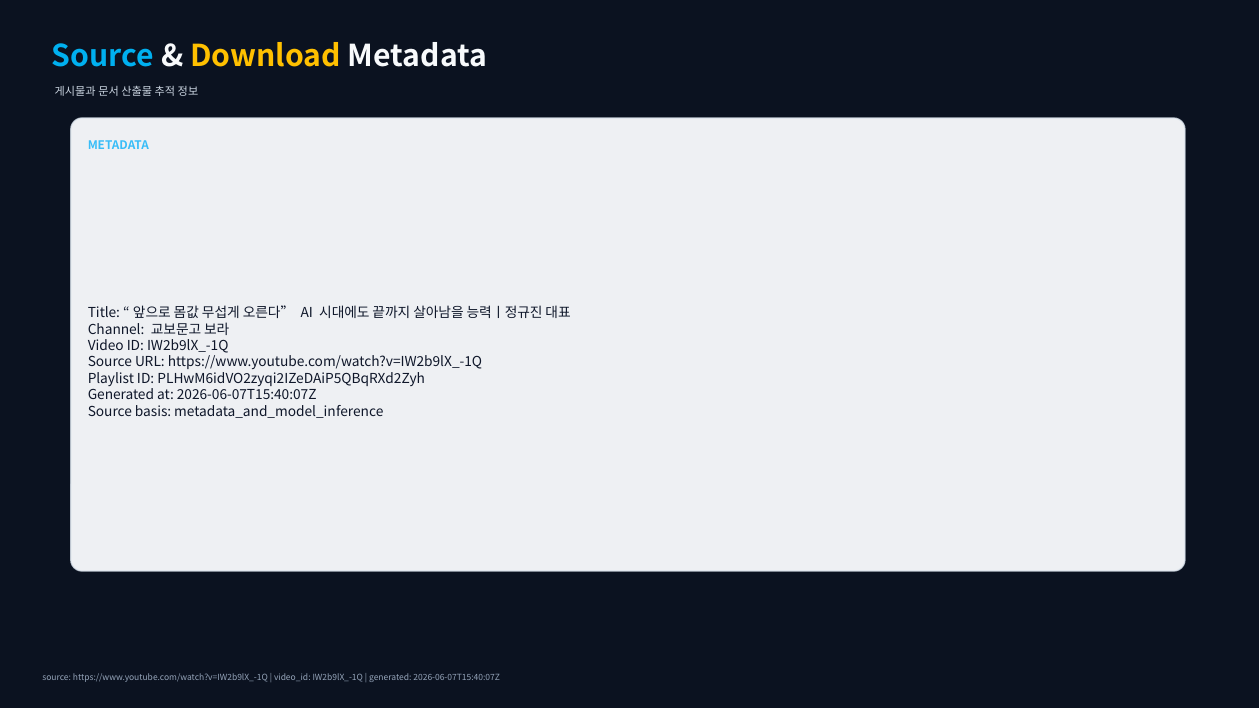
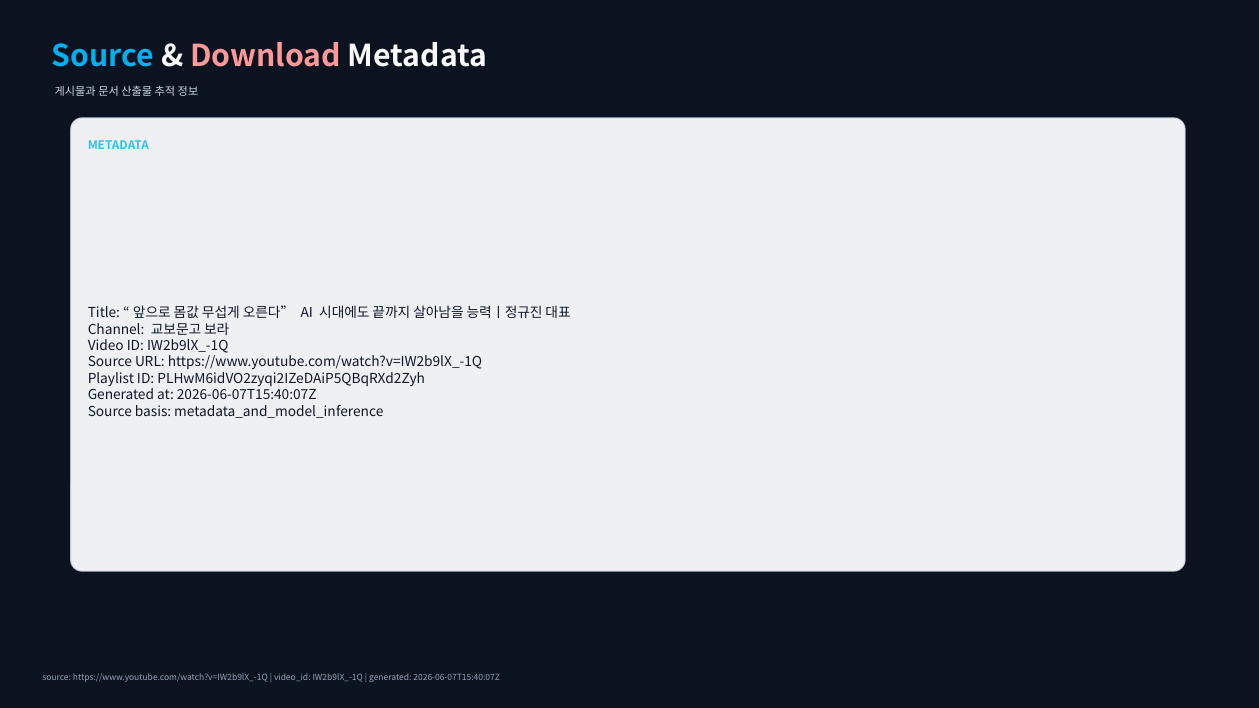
Download colour: yellow -> pink
